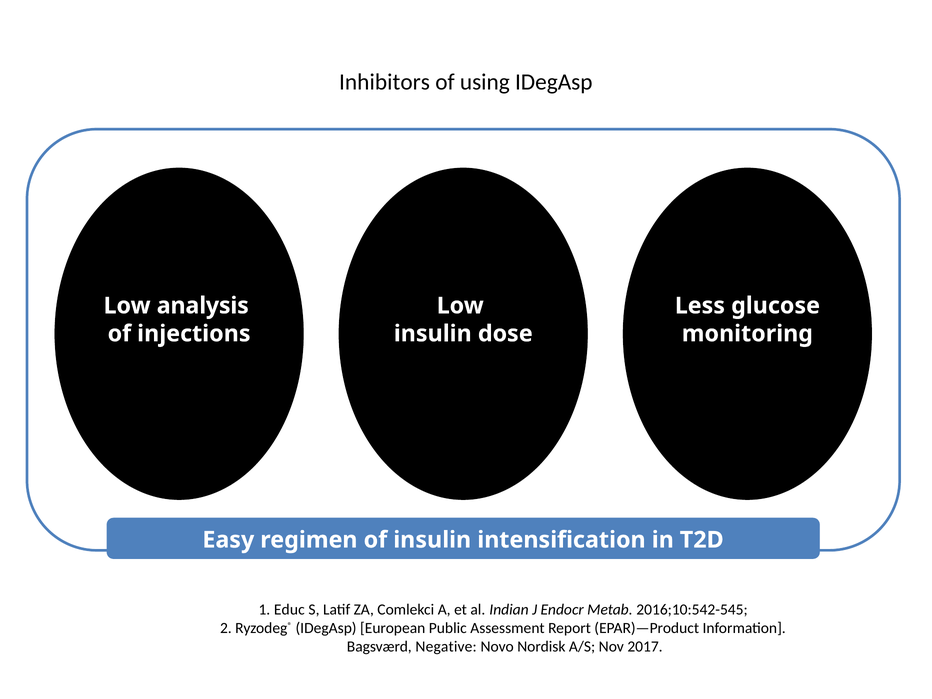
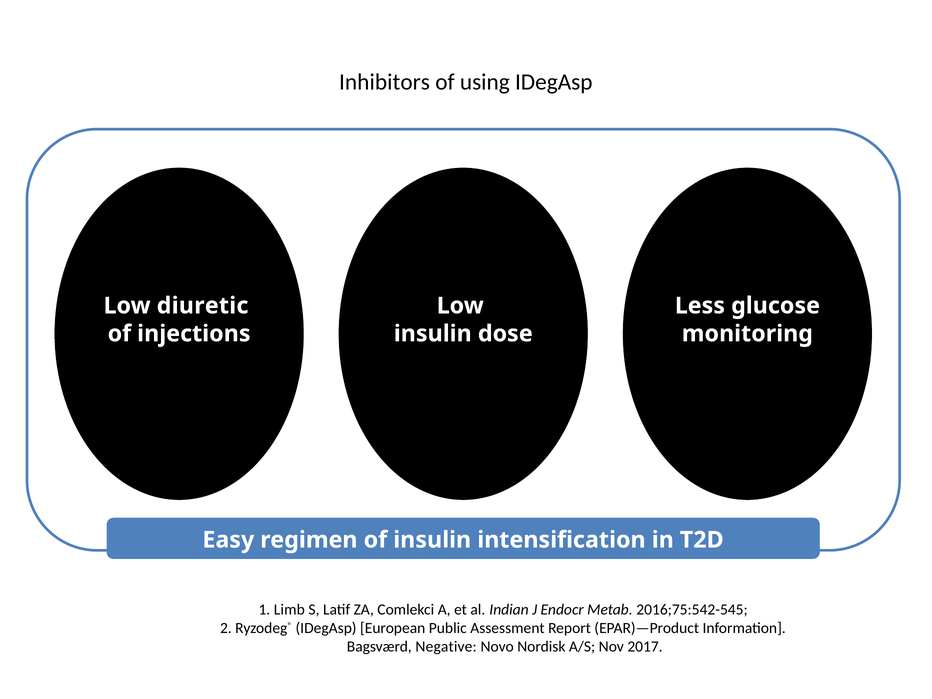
analysis: analysis -> diuretic
Educ: Educ -> Limb
2016;10:542-545: 2016;10:542-545 -> 2016;75:542-545
